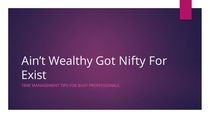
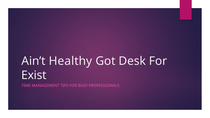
Wealthy: Wealthy -> Healthy
Nifty: Nifty -> Desk
